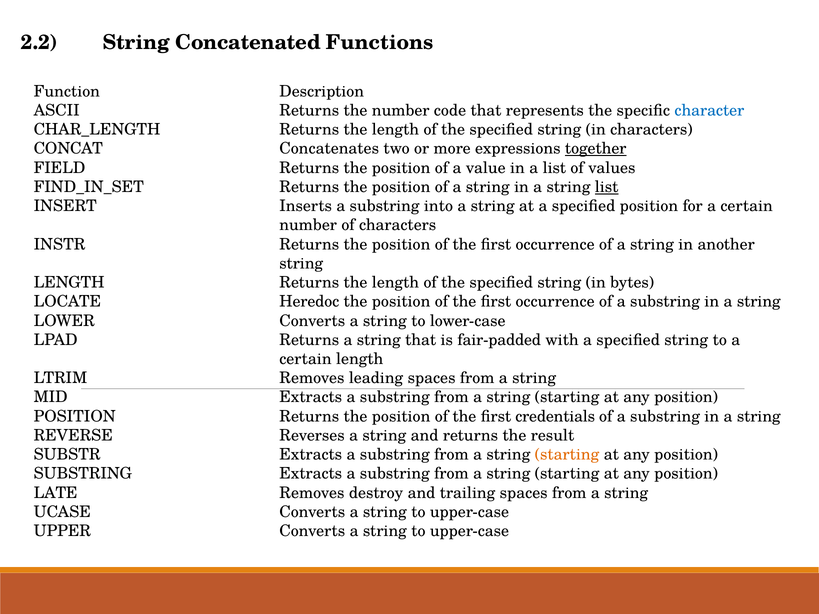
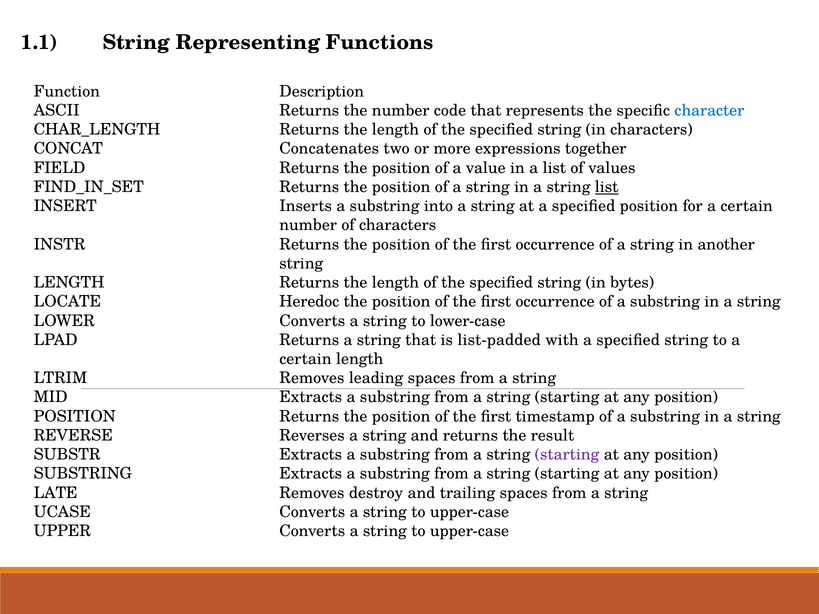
2.2: 2.2 -> 1.1
Concatenated: Concatenated -> Representing
together underline: present -> none
fair-padded: fair-padded -> list-padded
credentials: credentials -> timestamp
starting at (567, 455) colour: orange -> purple
